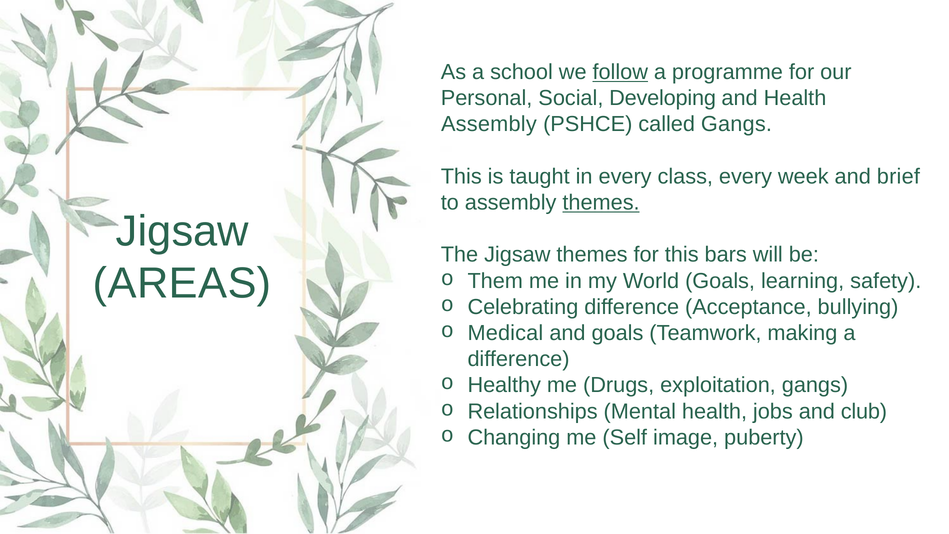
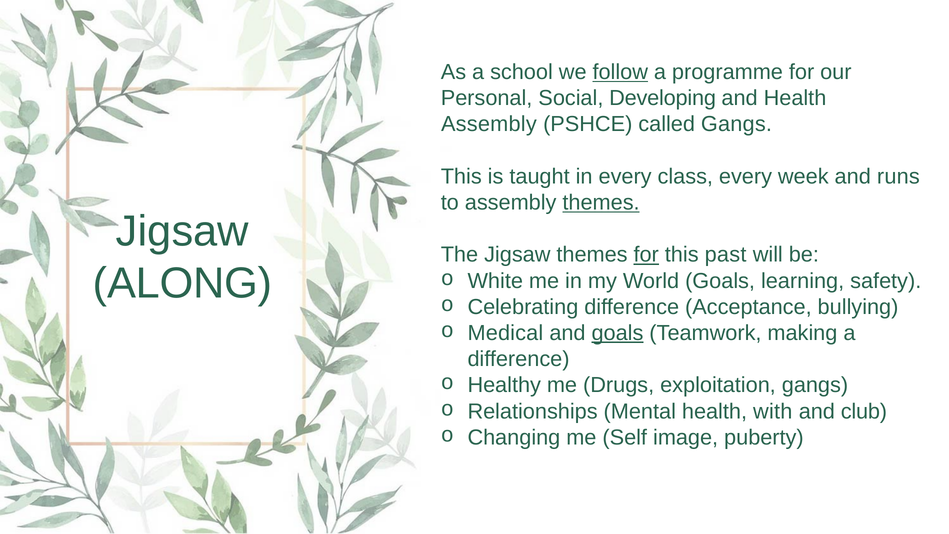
brief: brief -> runs
for at (646, 255) underline: none -> present
bars: bars -> past
AREAS: AREAS -> ALONG
Them: Them -> White
goals at (617, 333) underline: none -> present
jobs: jobs -> with
